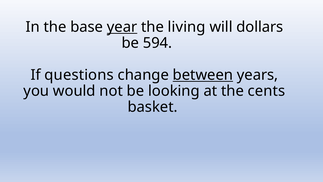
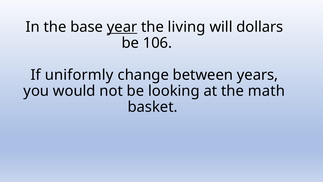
594: 594 -> 106
questions: questions -> uniformly
between underline: present -> none
cents: cents -> math
